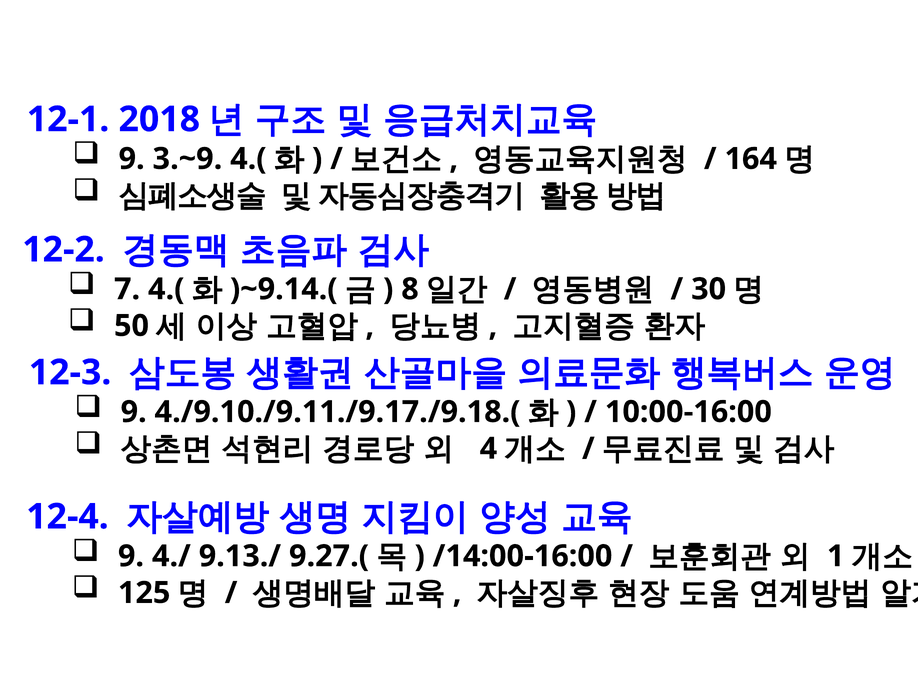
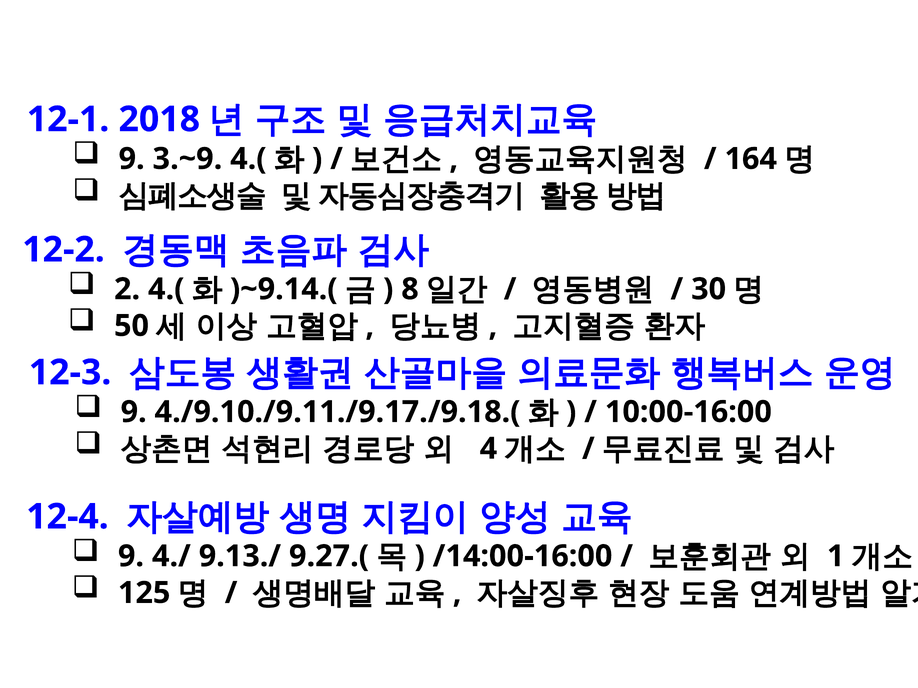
7: 7 -> 2
